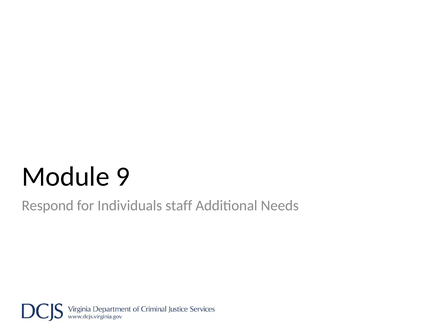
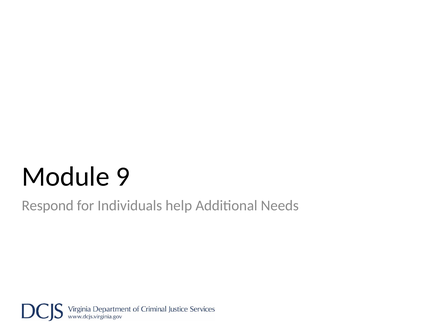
staff: staff -> help
